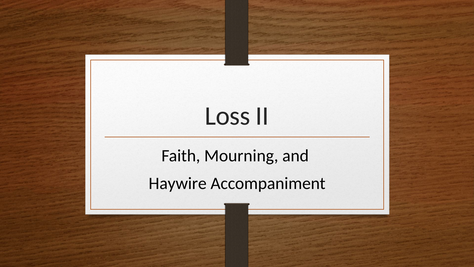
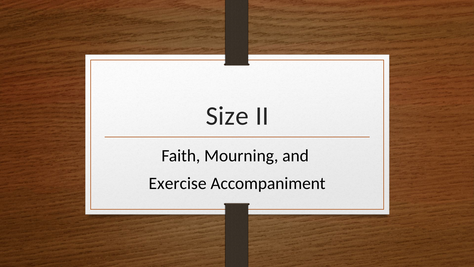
Loss: Loss -> Size
Haywire: Haywire -> Exercise
